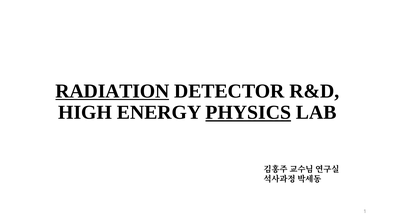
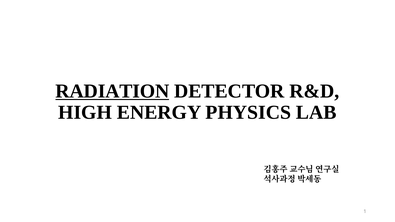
PHYSICS underline: present -> none
